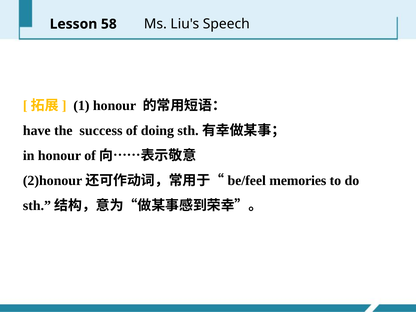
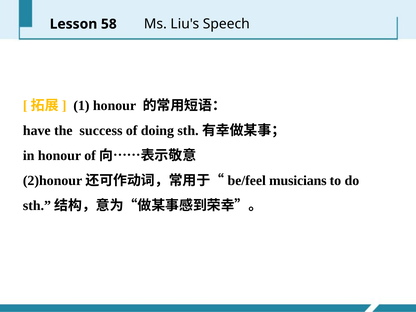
memories: memories -> musicians
